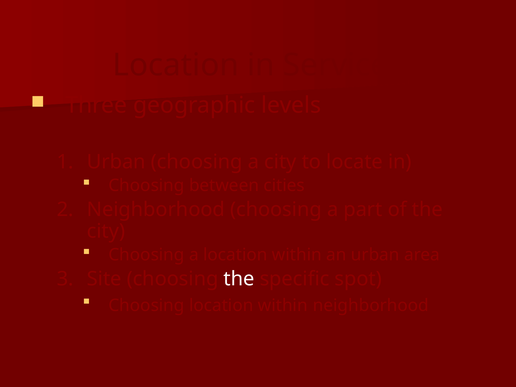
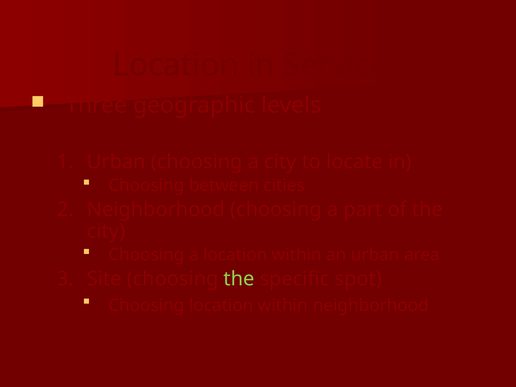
the at (239, 279) colour: white -> light green
